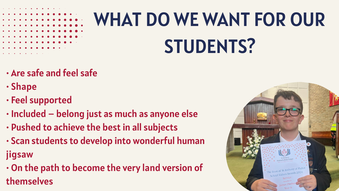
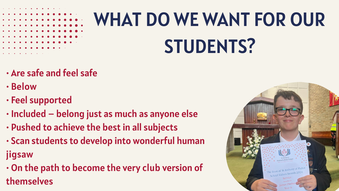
Shape: Shape -> Below
land: land -> club
